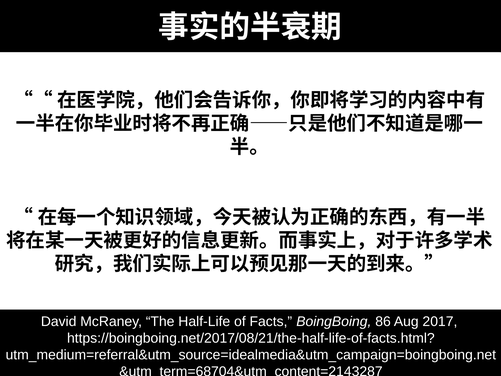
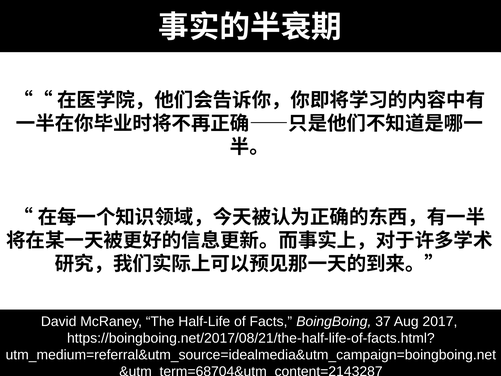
86: 86 -> 37
